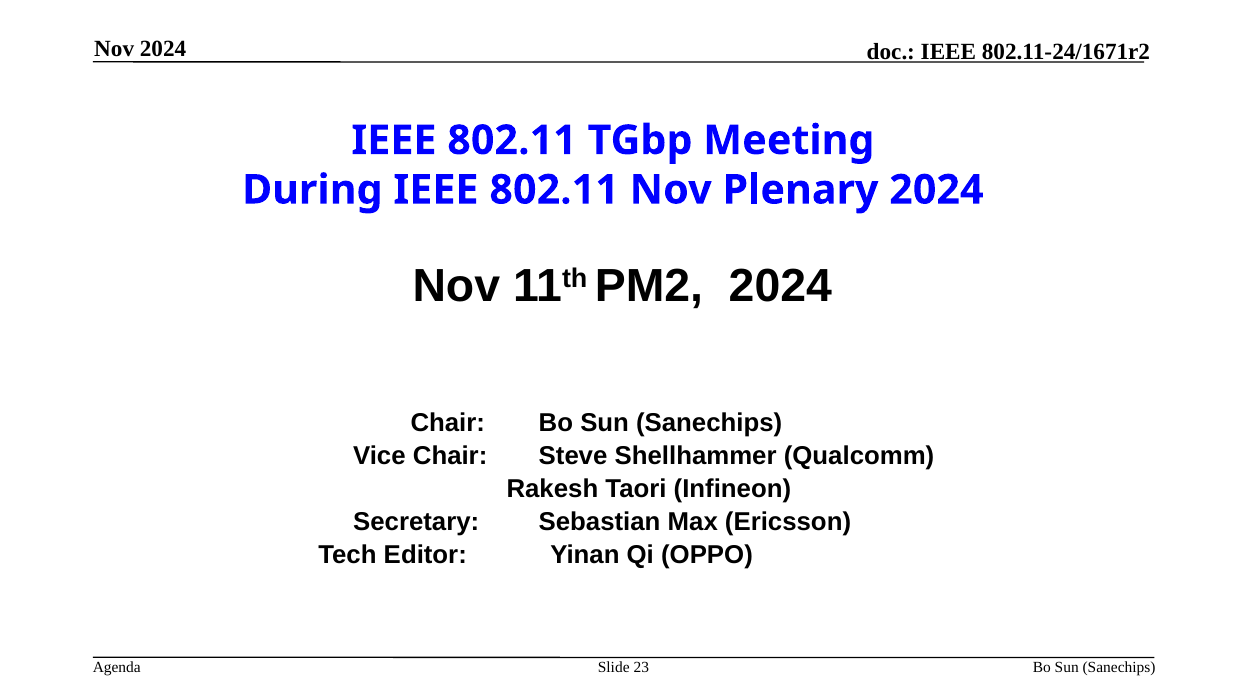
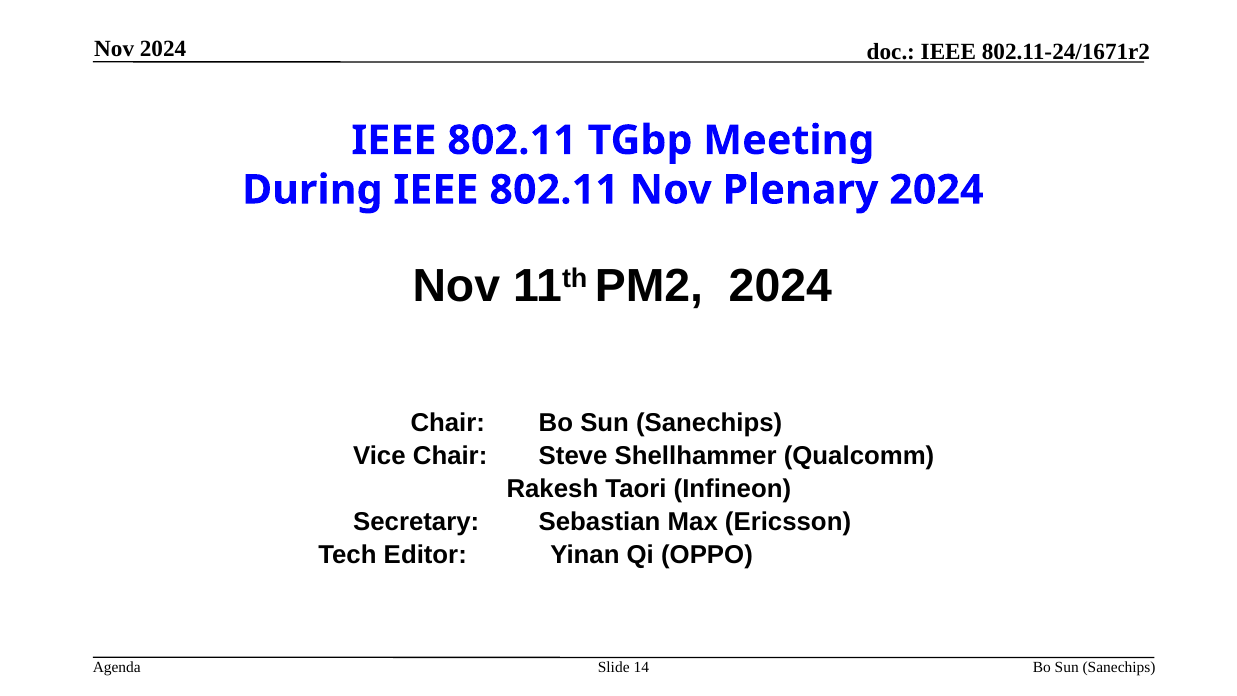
23: 23 -> 14
